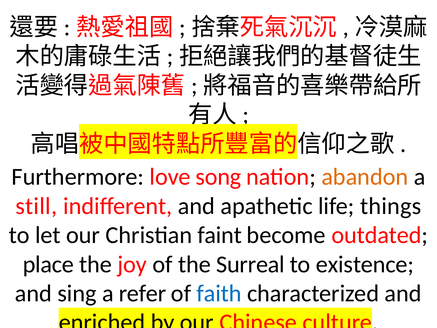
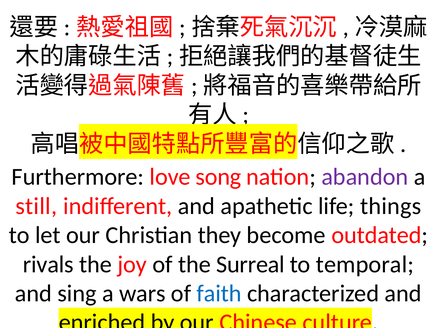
abandon colour: orange -> purple
faint: faint -> they
place: place -> rivals
existence: existence -> temporal
refer: refer -> wars
